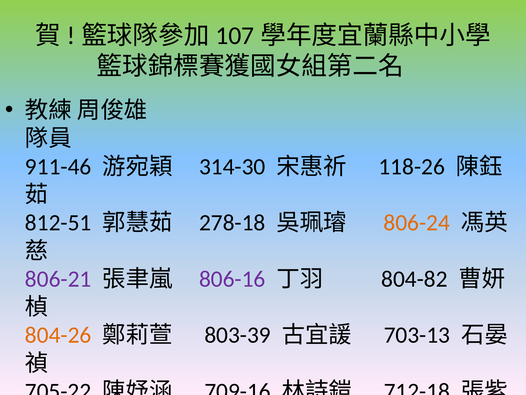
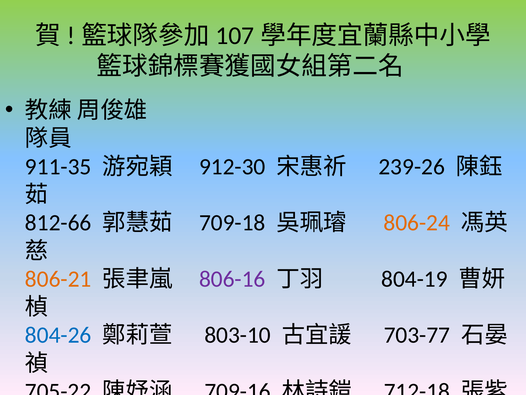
911-46: 911-46 -> 911-35
314-30: 314-30 -> 912-30
118-26: 118-26 -> 239-26
812-51: 812-51 -> 812-66
278-18: 278-18 -> 709-18
806-21 colour: purple -> orange
804-82: 804-82 -> 804-19
804-26 colour: orange -> blue
803-39: 803-39 -> 803-10
703-13: 703-13 -> 703-77
